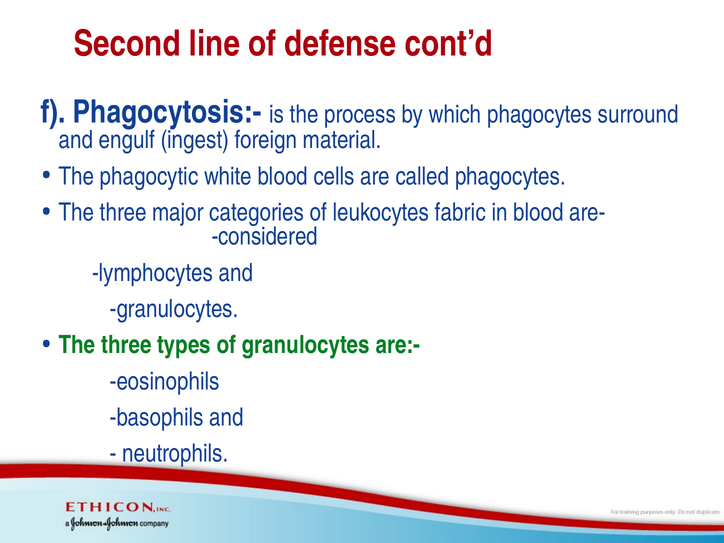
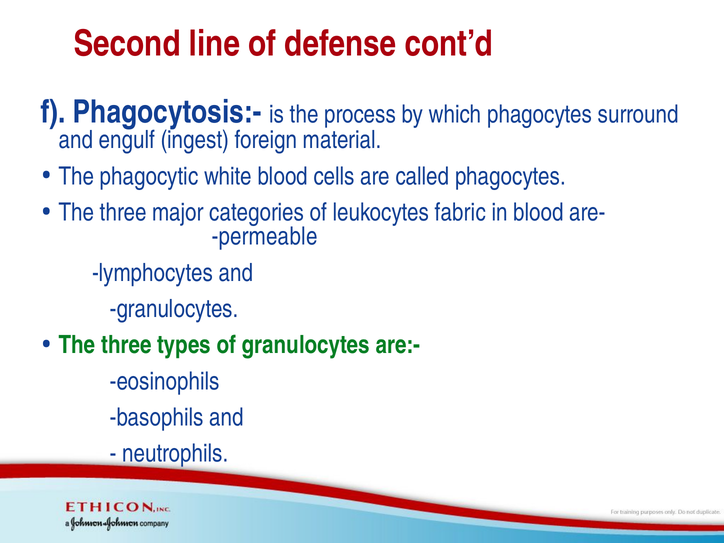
considered: considered -> permeable
